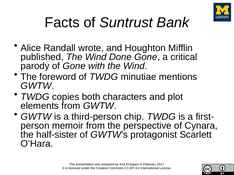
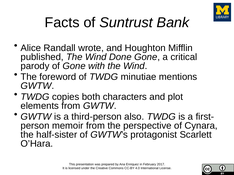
chip: chip -> also
